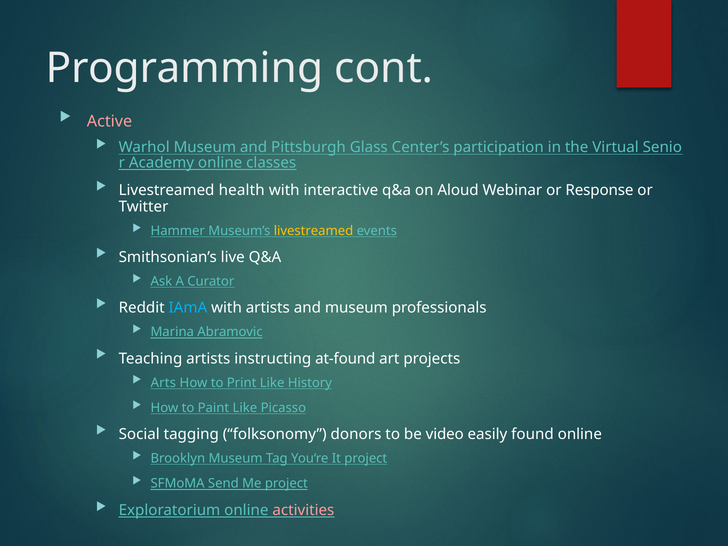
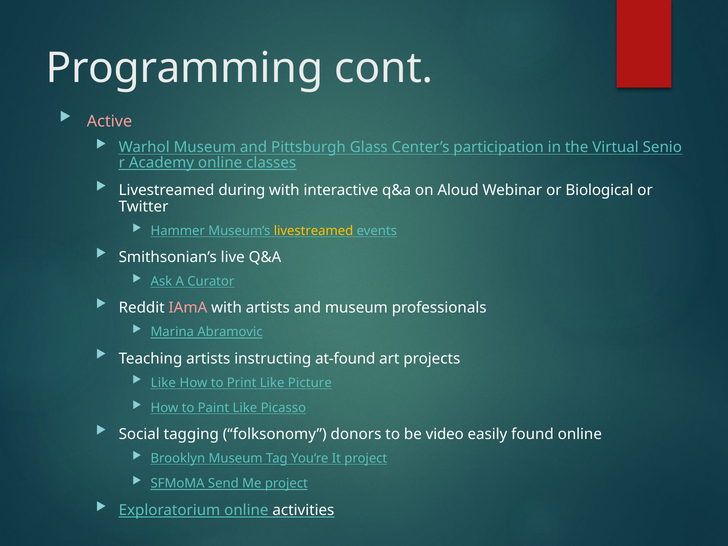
health: health -> during
Response: Response -> Biological
IAmA colour: light blue -> pink
Arts at (163, 383): Arts -> Like
History: History -> Picture
activities colour: pink -> white
